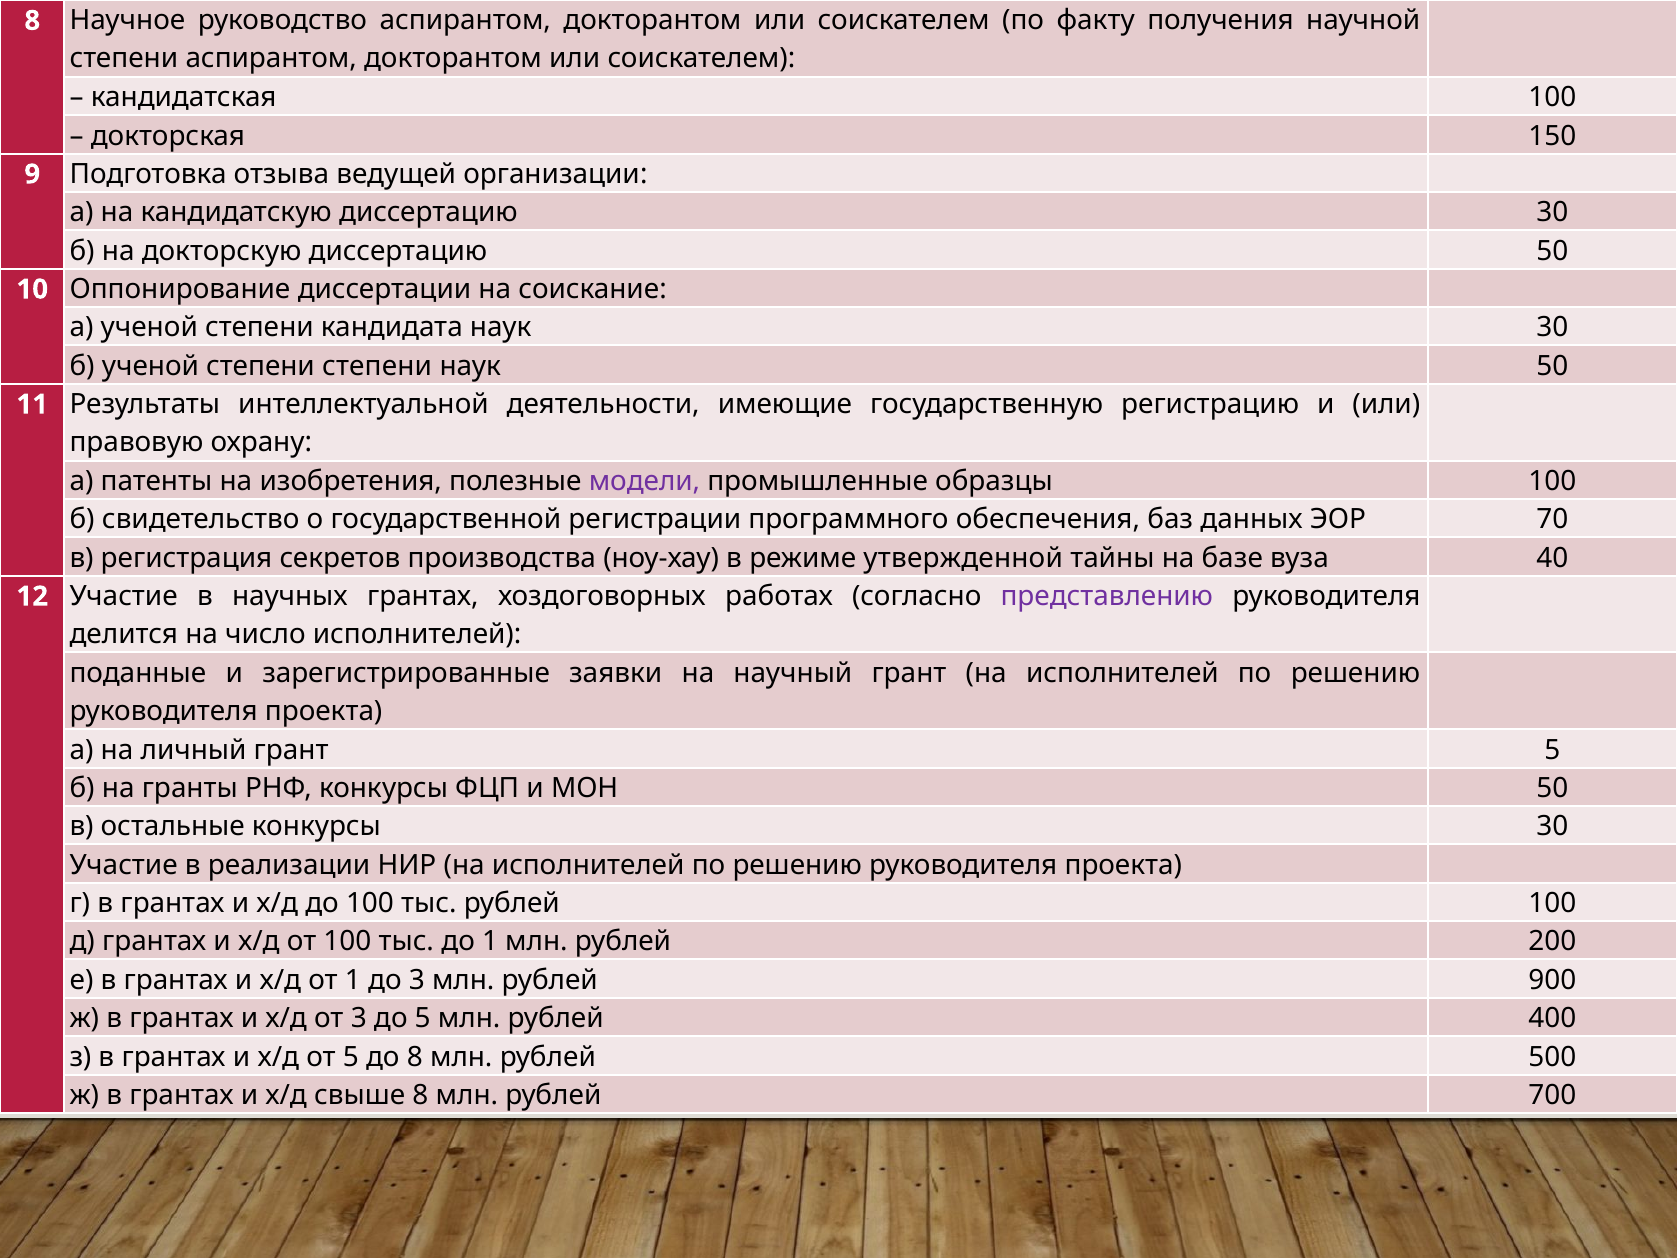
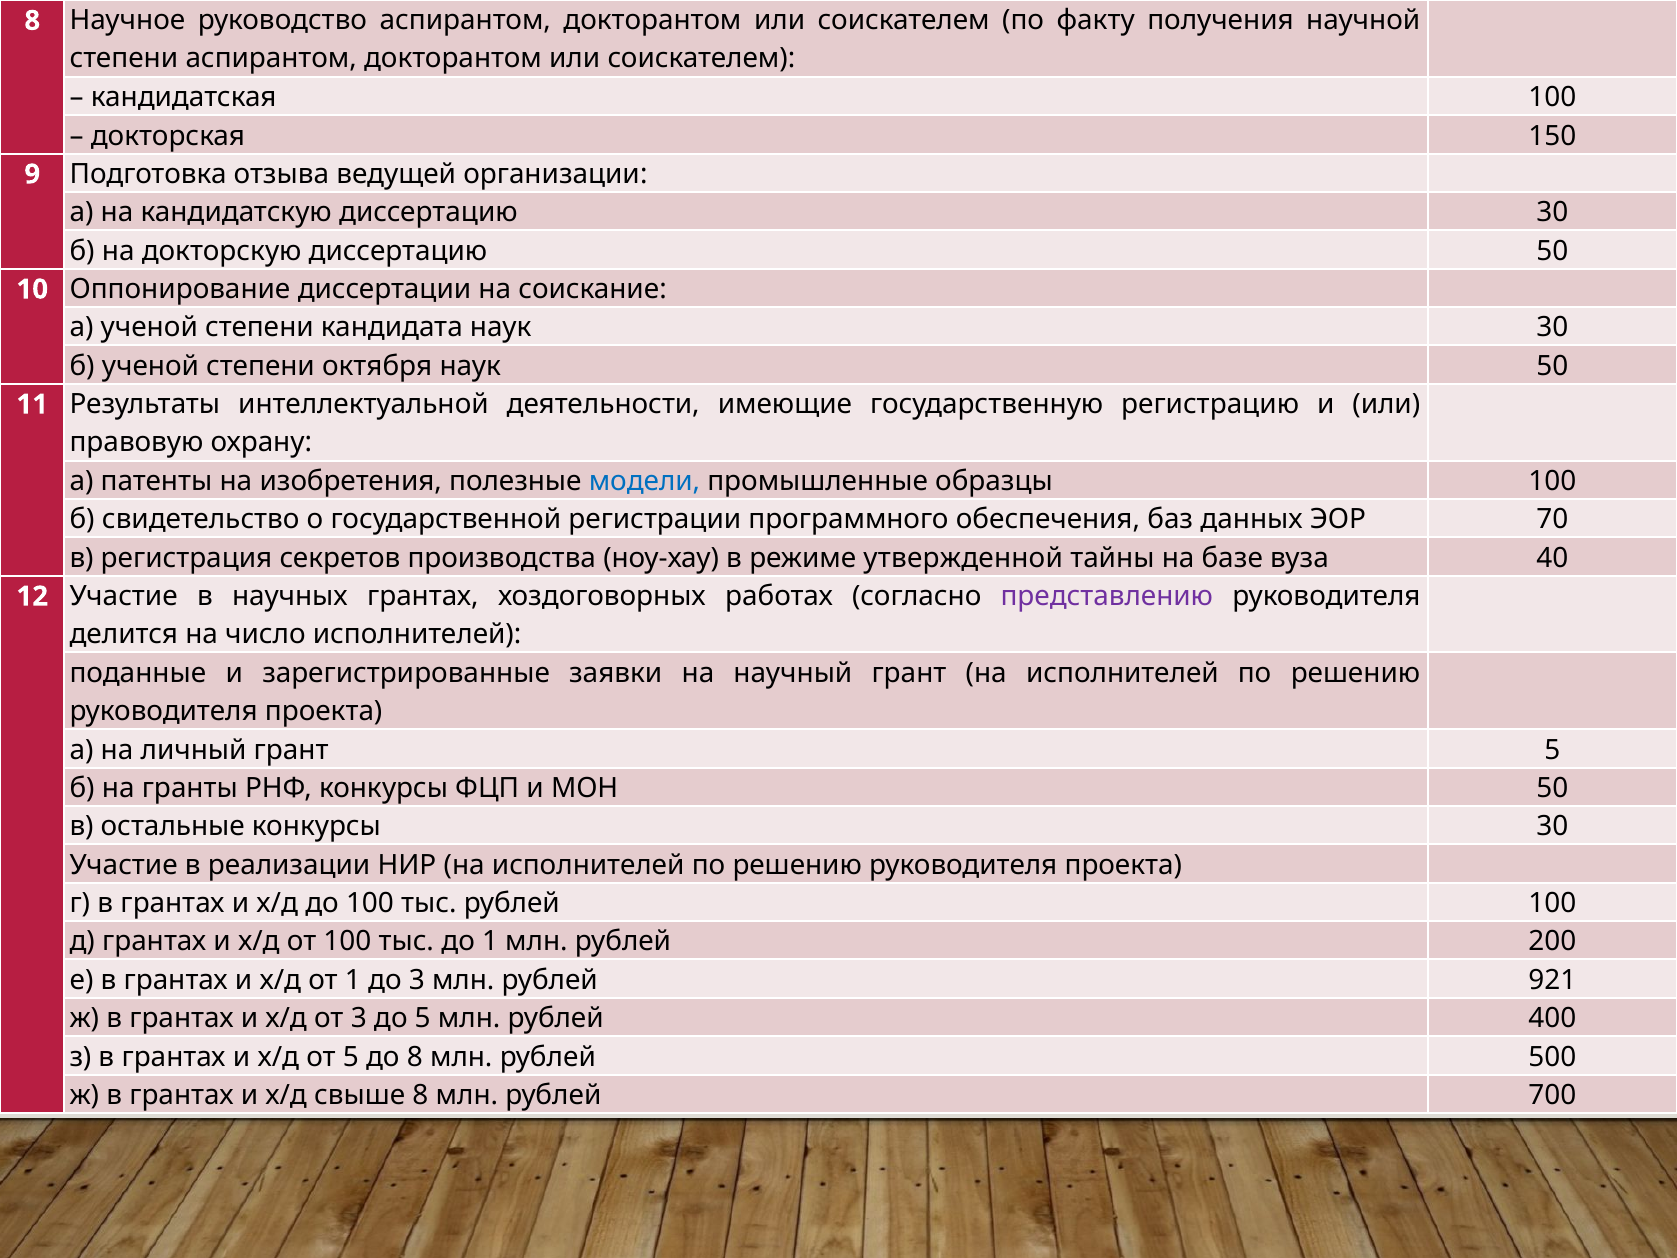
степени степени: степени -> октября
модели colour: purple -> blue
900: 900 -> 921
